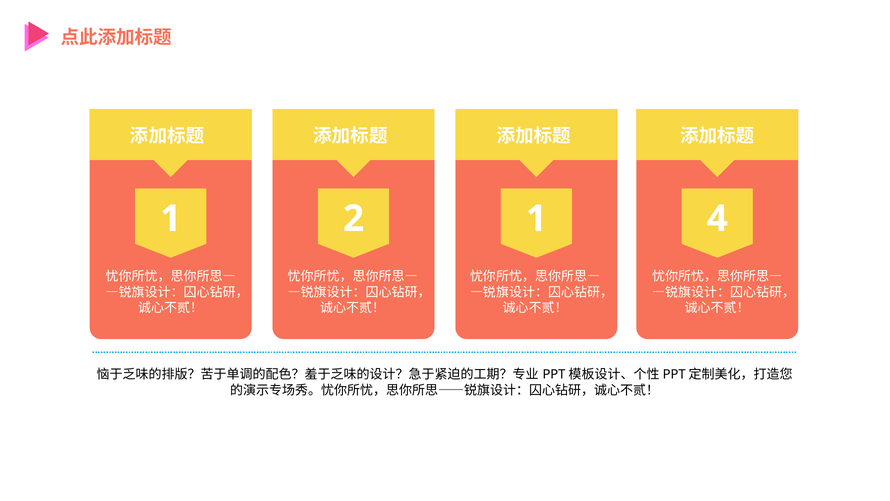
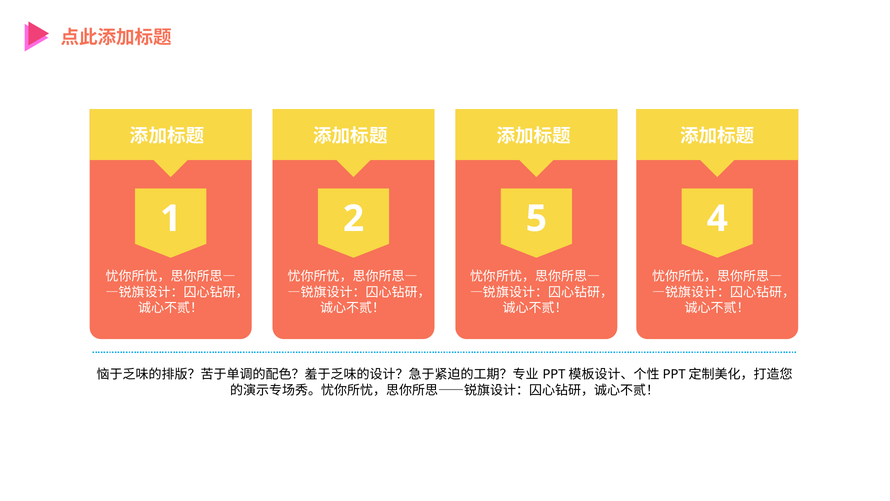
2 1: 1 -> 5
